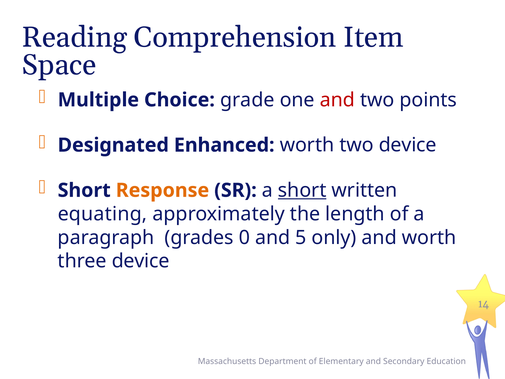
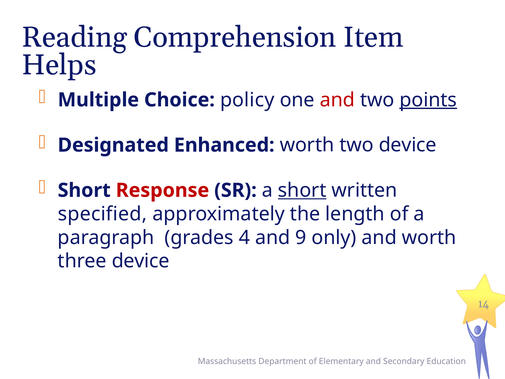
Space: Space -> Helps
grade: grade -> policy
points underline: none -> present
Response colour: orange -> red
equating: equating -> specified
0: 0 -> 4
5: 5 -> 9
